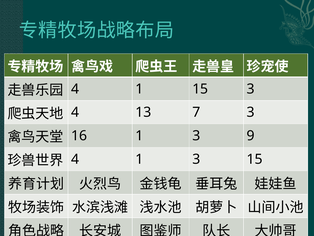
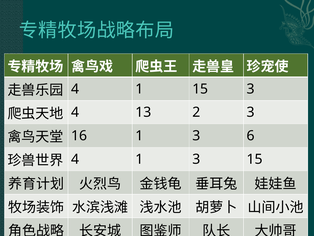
7: 7 -> 2
9: 9 -> 6
